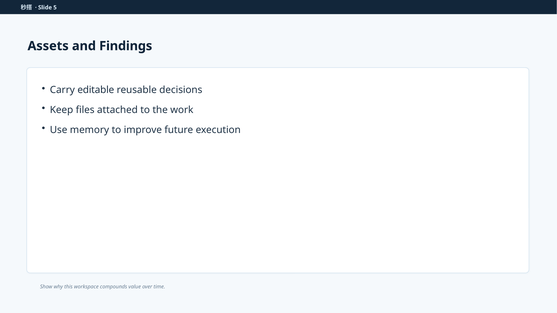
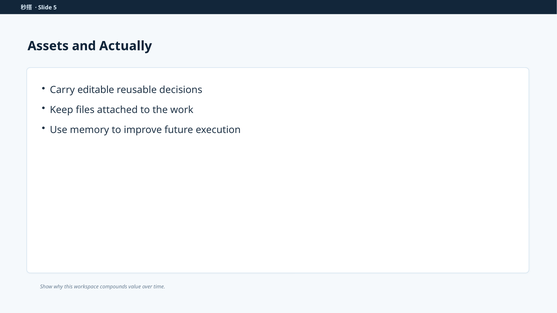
Findings: Findings -> Actually
